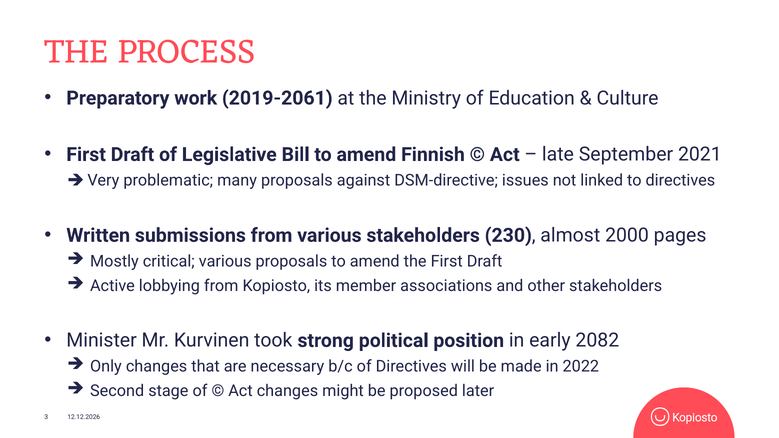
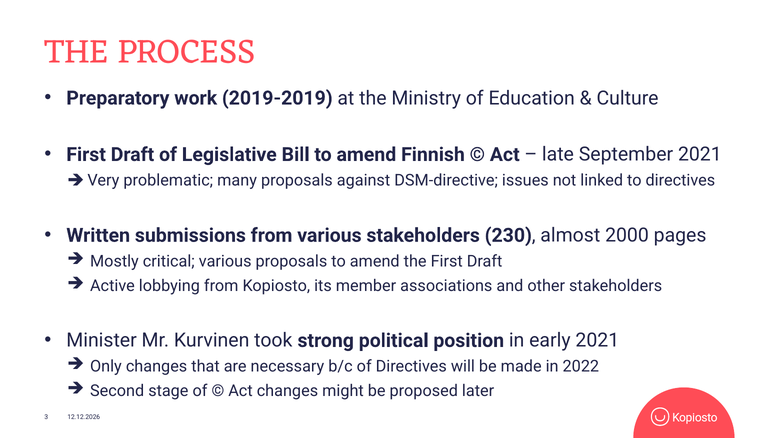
2019-2061: 2019-2061 -> 2019-2019
early 2082: 2082 -> 2021
